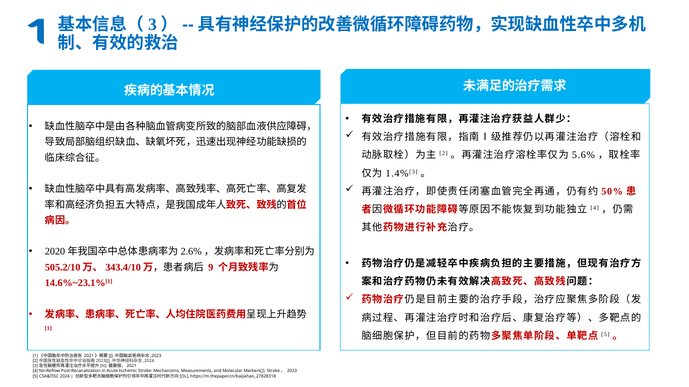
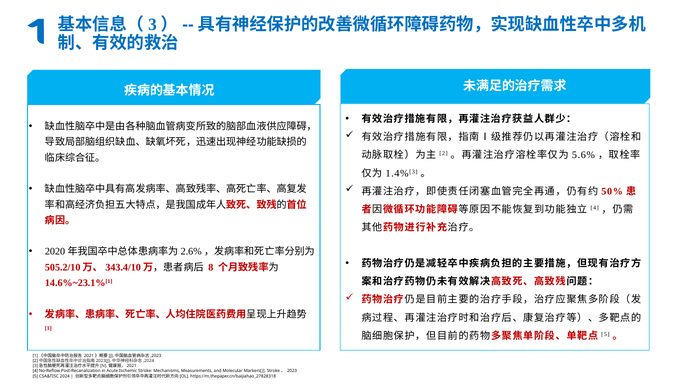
9: 9 -> 8
